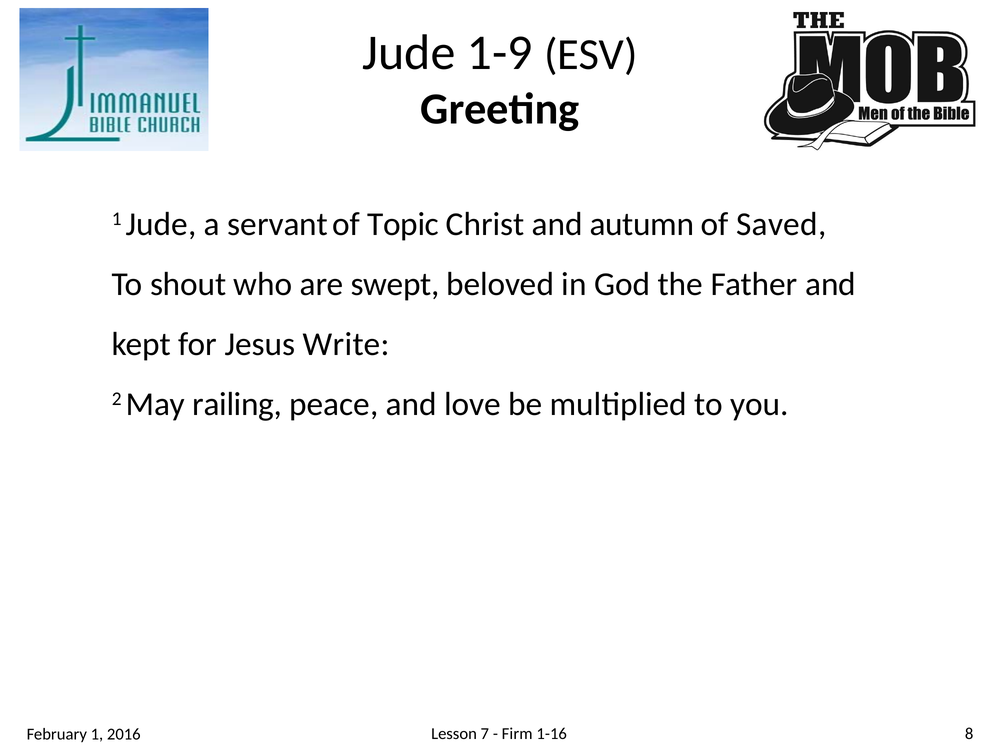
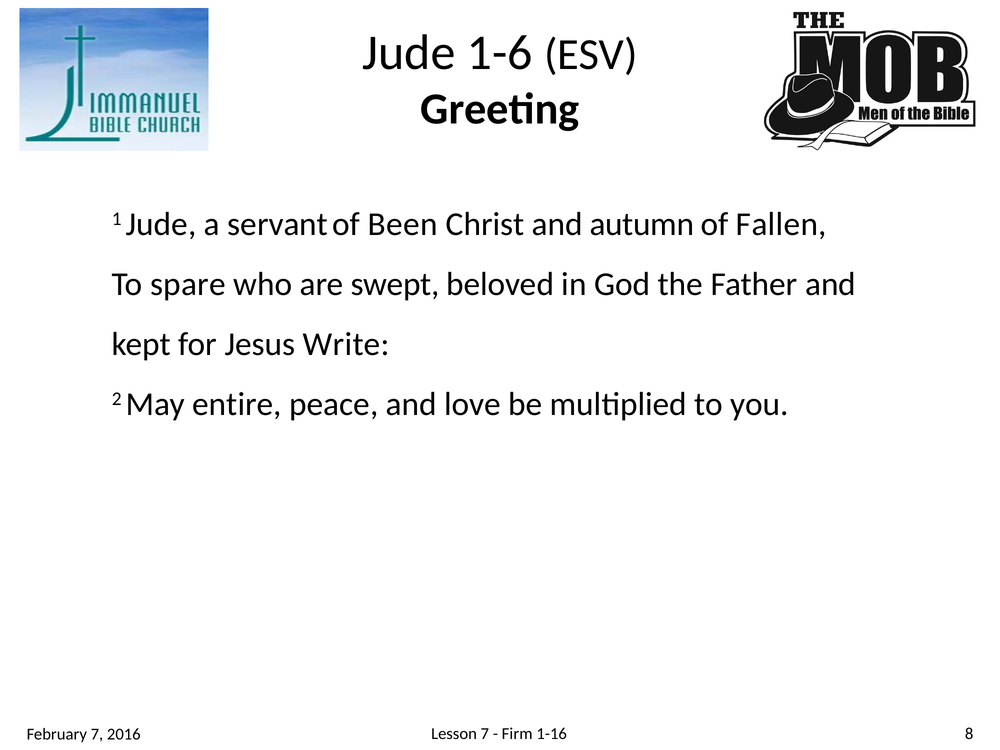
1-9: 1-9 -> 1-6
Topic: Topic -> Been
Saved: Saved -> Fallen
shout: shout -> spare
railing: railing -> entire
February 1: 1 -> 7
